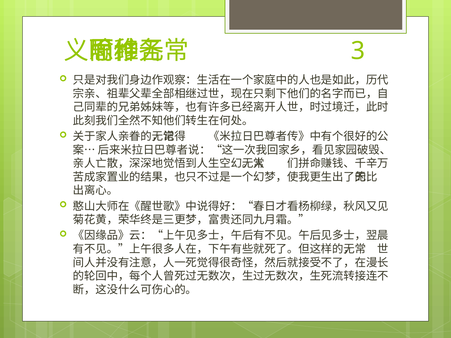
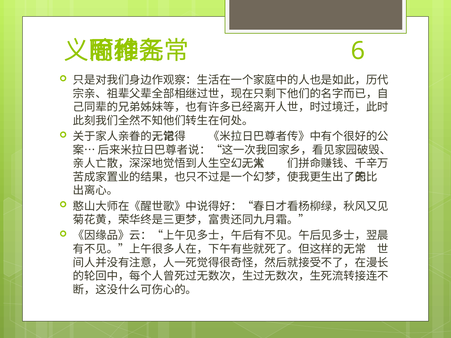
3: 3 -> 6
